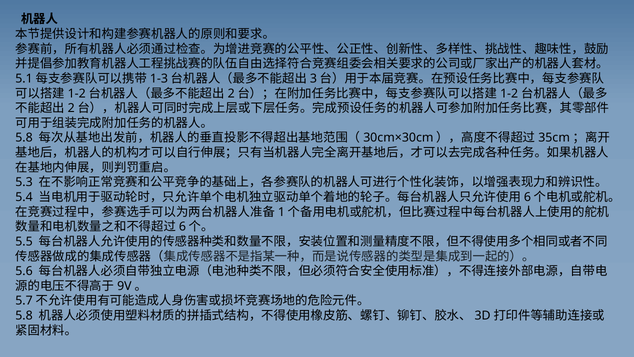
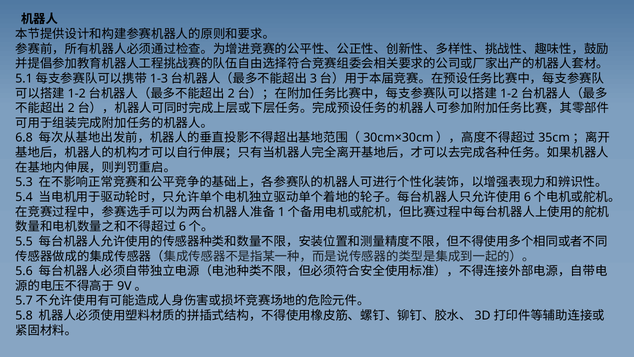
5.8 at (24, 138): 5.8 -> 6.8
